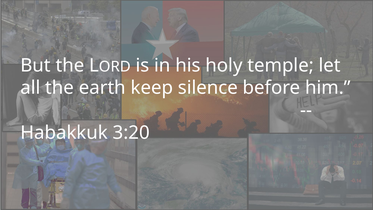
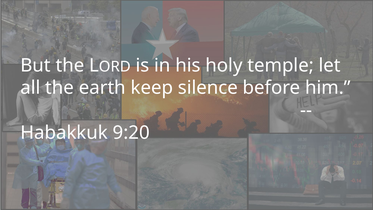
3:20: 3:20 -> 9:20
